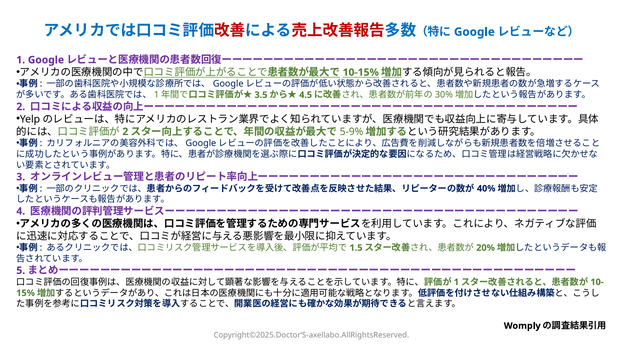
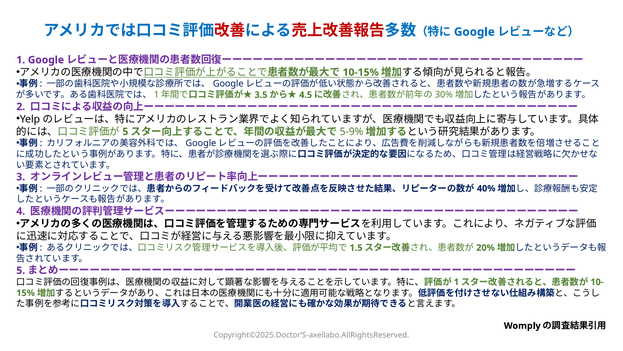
2 at (125, 131): 2 -> 5
